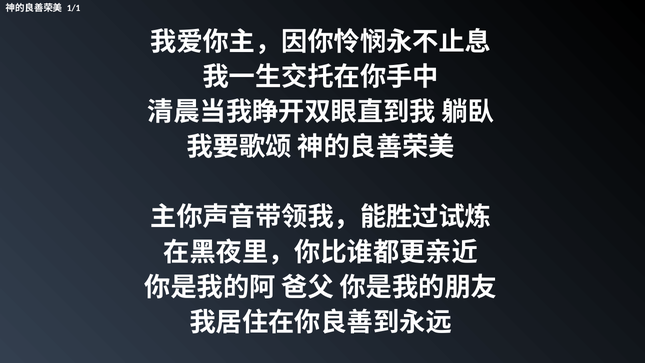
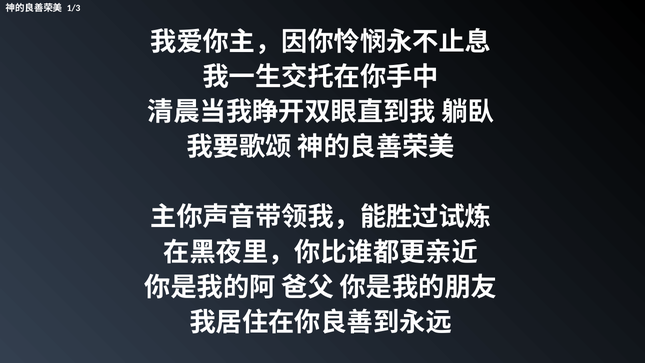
1/1: 1/1 -> 1/3
